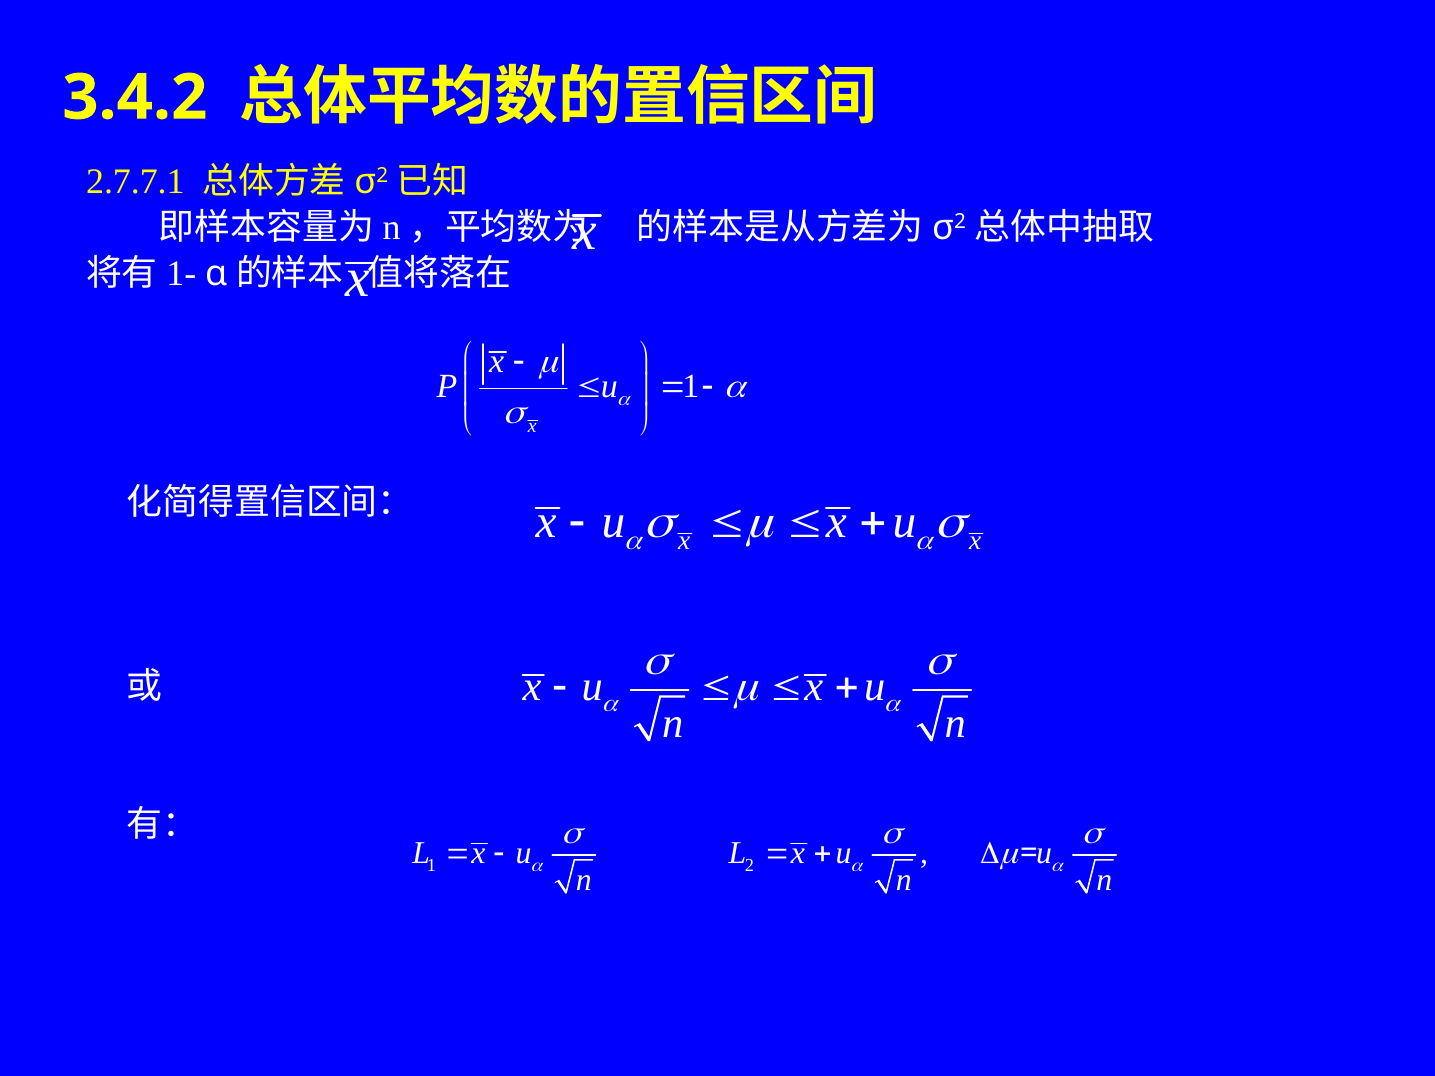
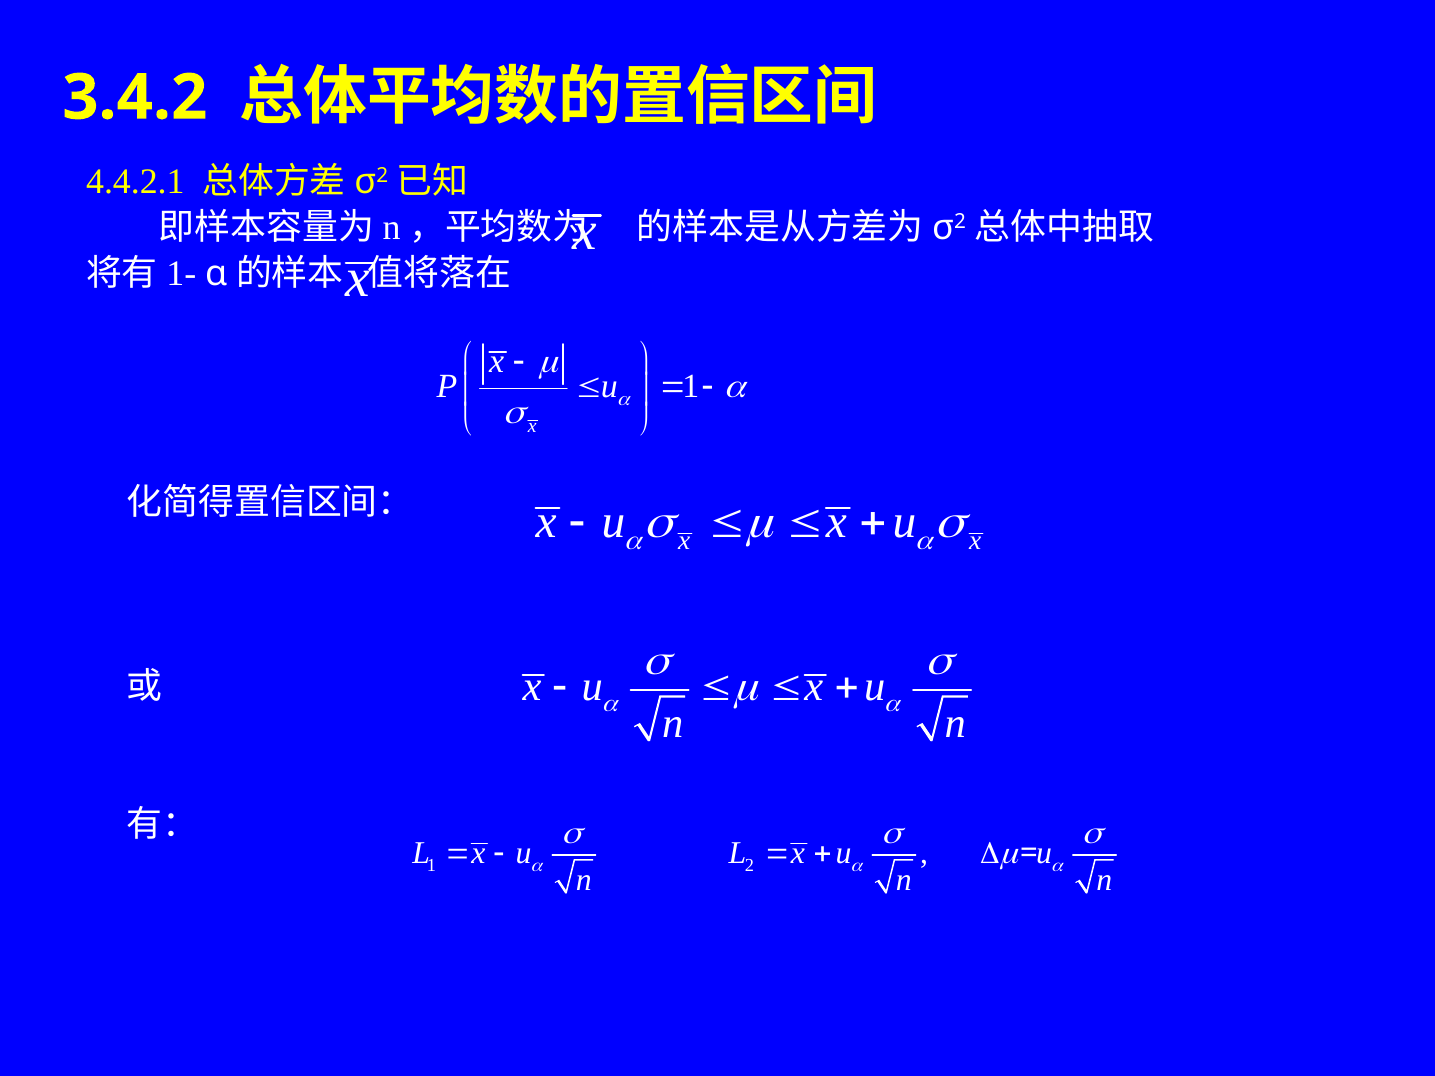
2.7.7.1: 2.7.7.1 -> 4.4.2.1
